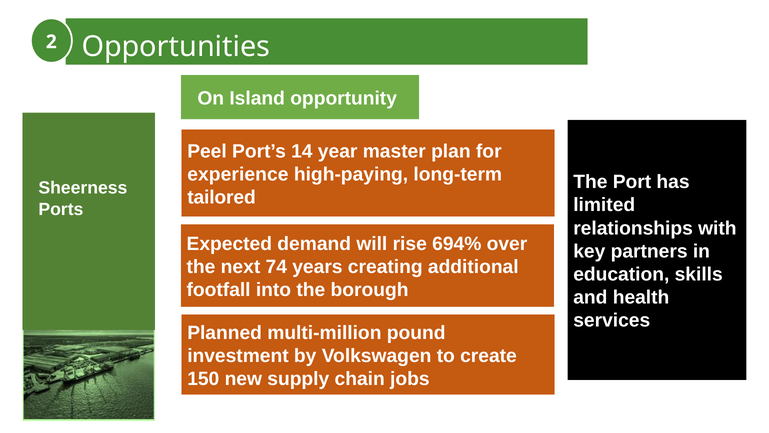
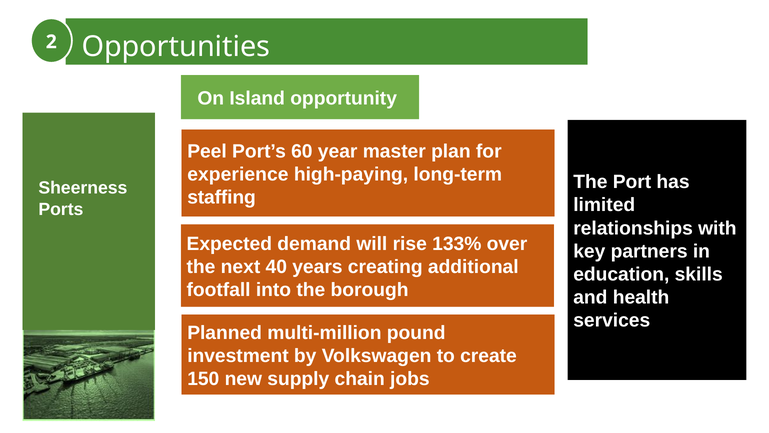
14: 14 -> 60
tailored: tailored -> staffing
694%: 694% -> 133%
74: 74 -> 40
